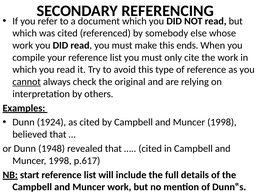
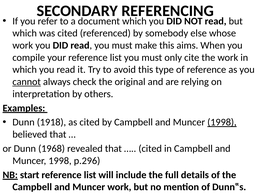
ends: ends -> aims
1924: 1924 -> 1918
1998 at (222, 123) underline: none -> present
1948: 1948 -> 1968
p.617: p.617 -> p.296
